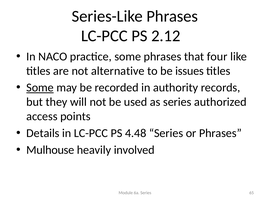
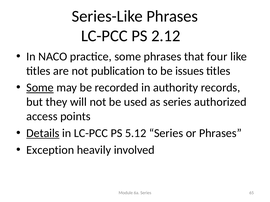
alternative: alternative -> publication
Details underline: none -> present
4.48: 4.48 -> 5.12
Mulhouse: Mulhouse -> Exception
